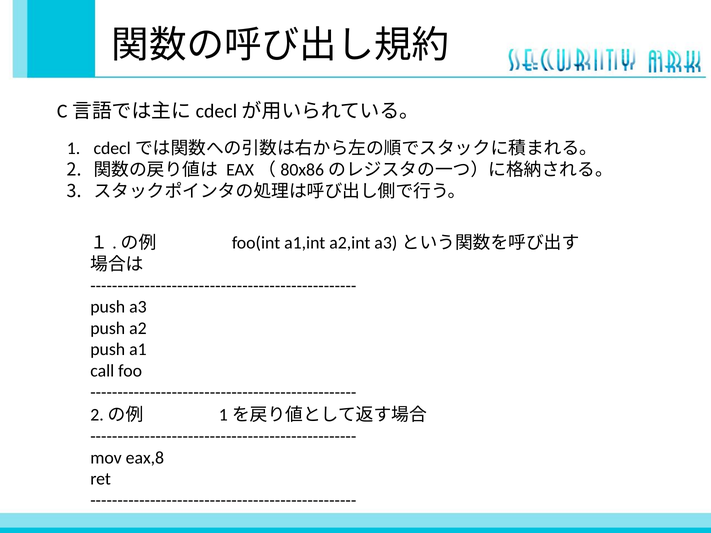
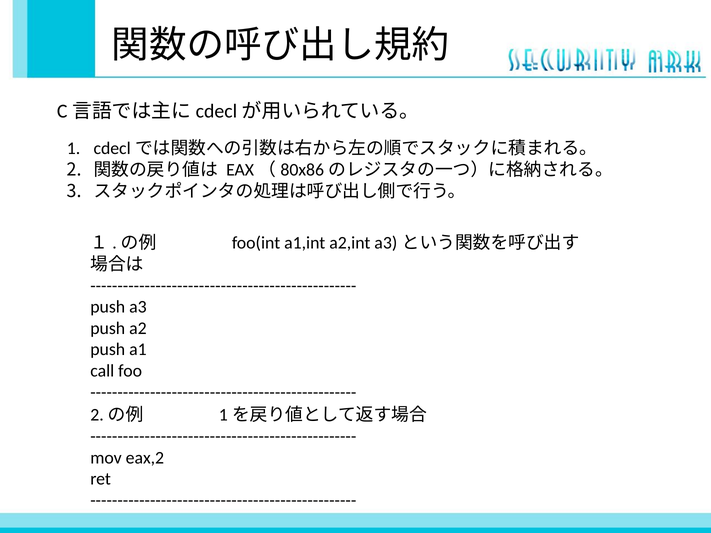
eax,8: eax,8 -> eax,2
